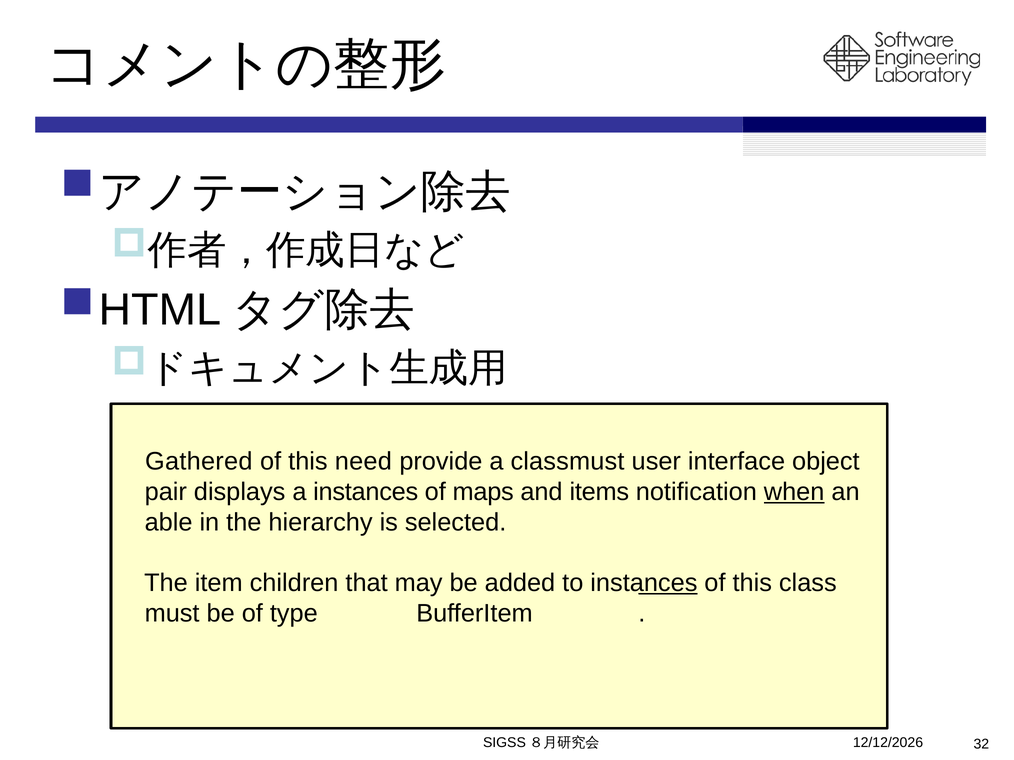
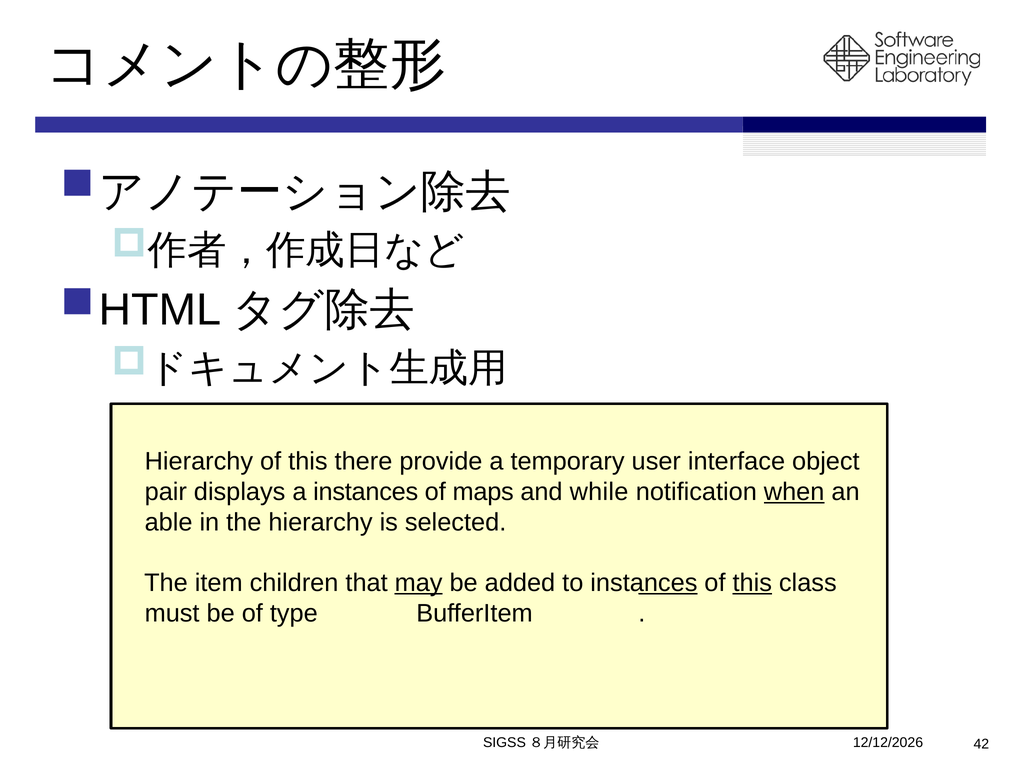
Gathered at (199, 462): Gathered -> Hierarchy
need: need -> there
classmust: classmust -> temporary
items: items -> while
may underline: none -> present
this at (752, 583) underline: none -> present
32: 32 -> 42
